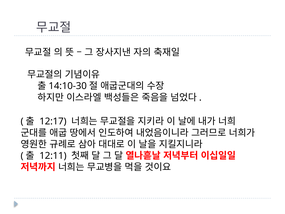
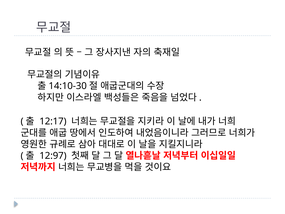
12:11: 12:11 -> 12:97
